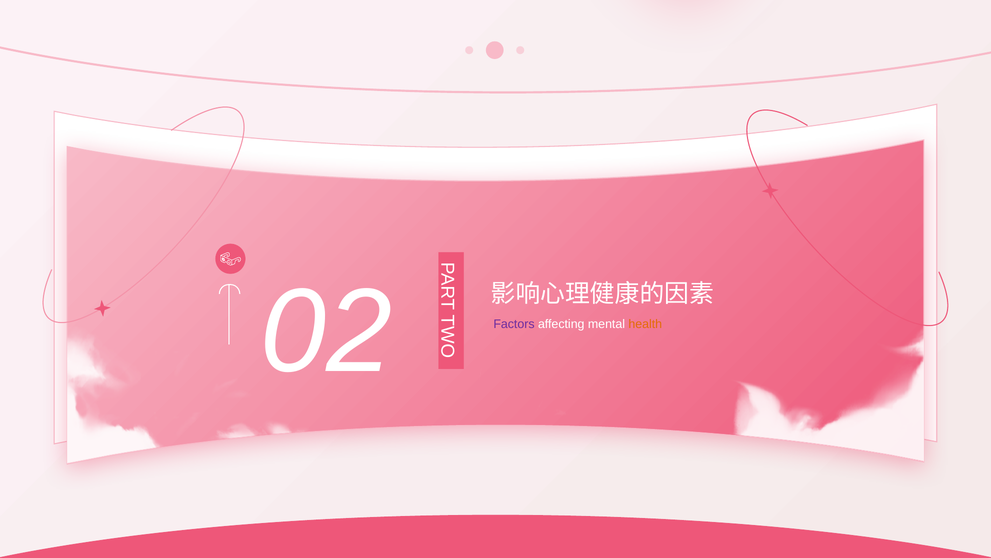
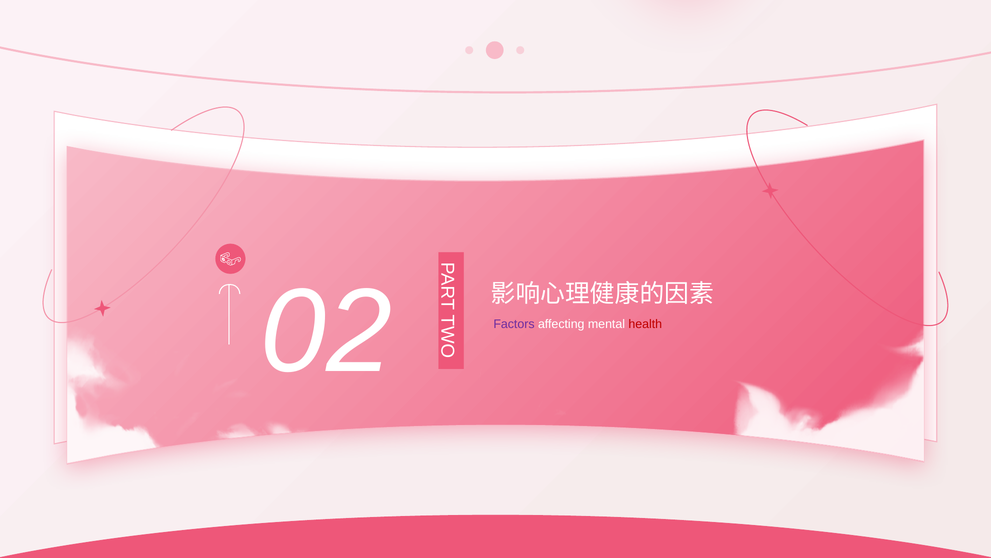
health colour: orange -> red
